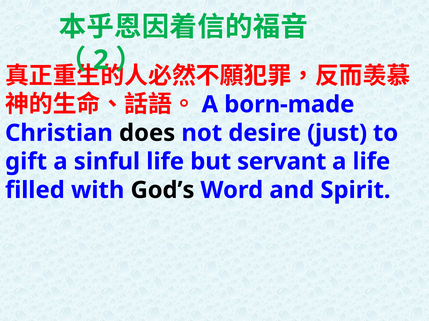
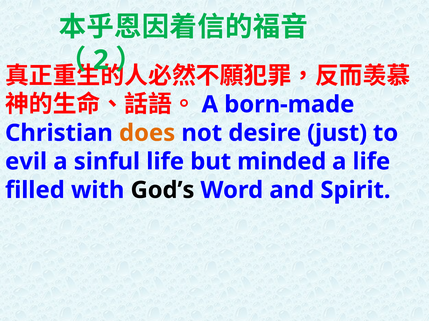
does colour: black -> orange
gift: gift -> evil
servant: servant -> minded
